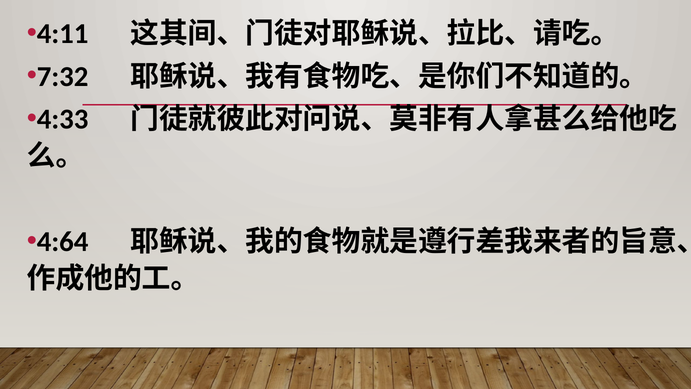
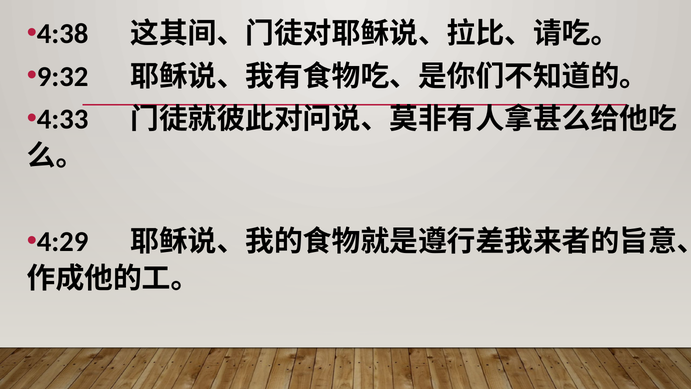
4:11: 4:11 -> 4:38
7:32: 7:32 -> 9:32
4:64: 4:64 -> 4:29
